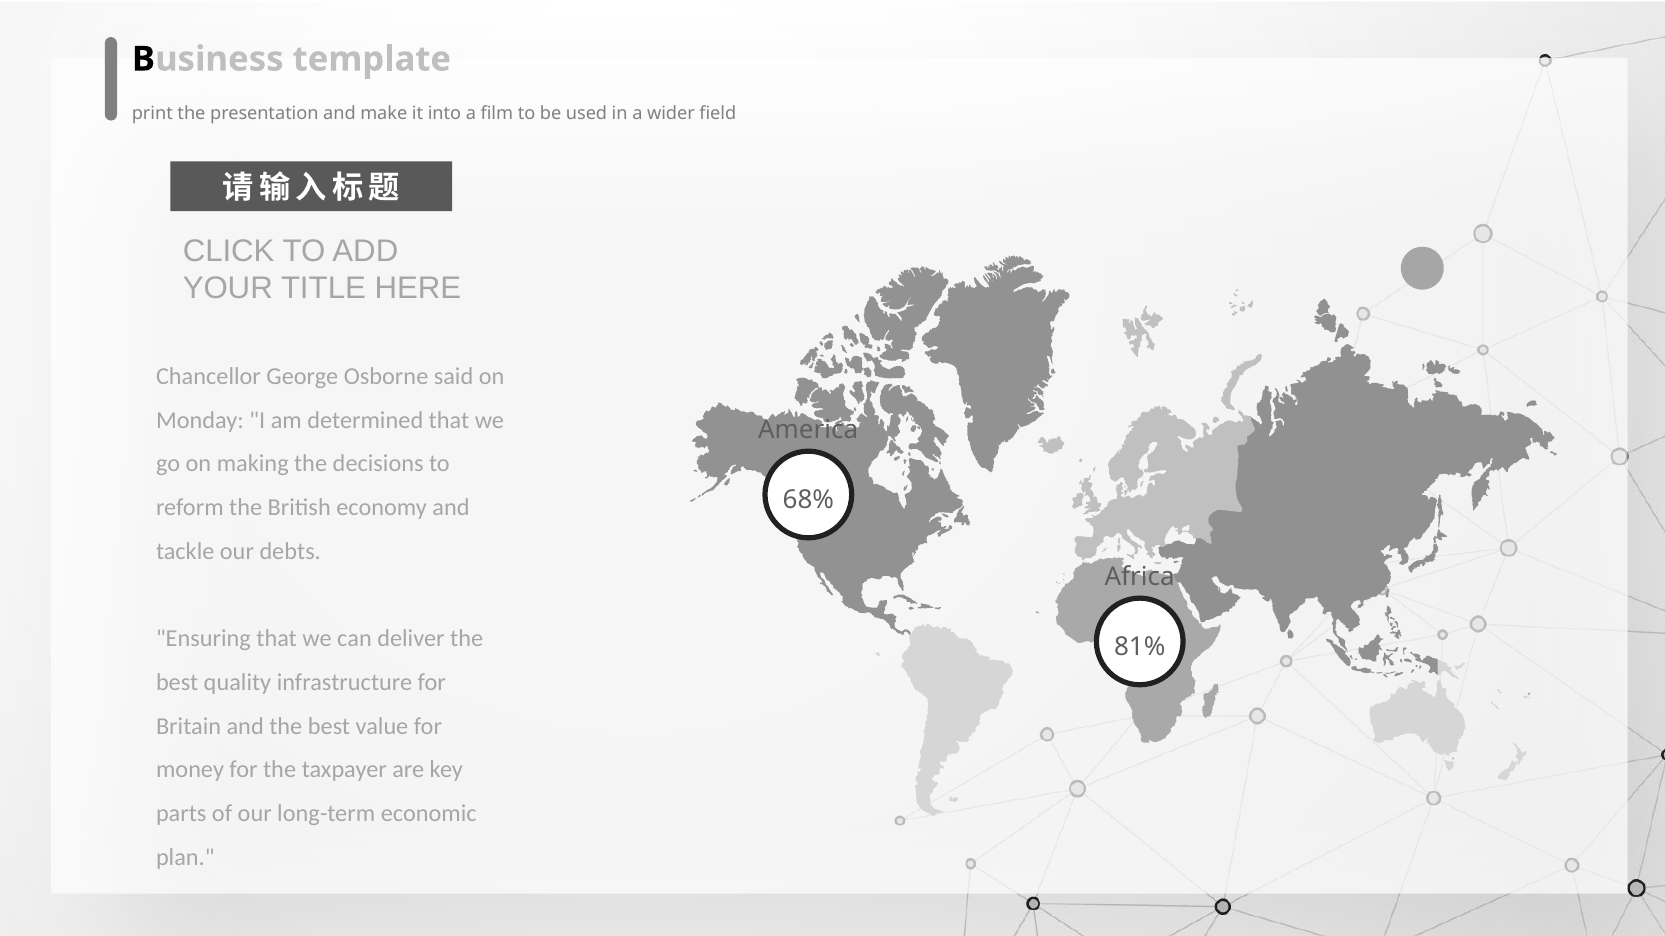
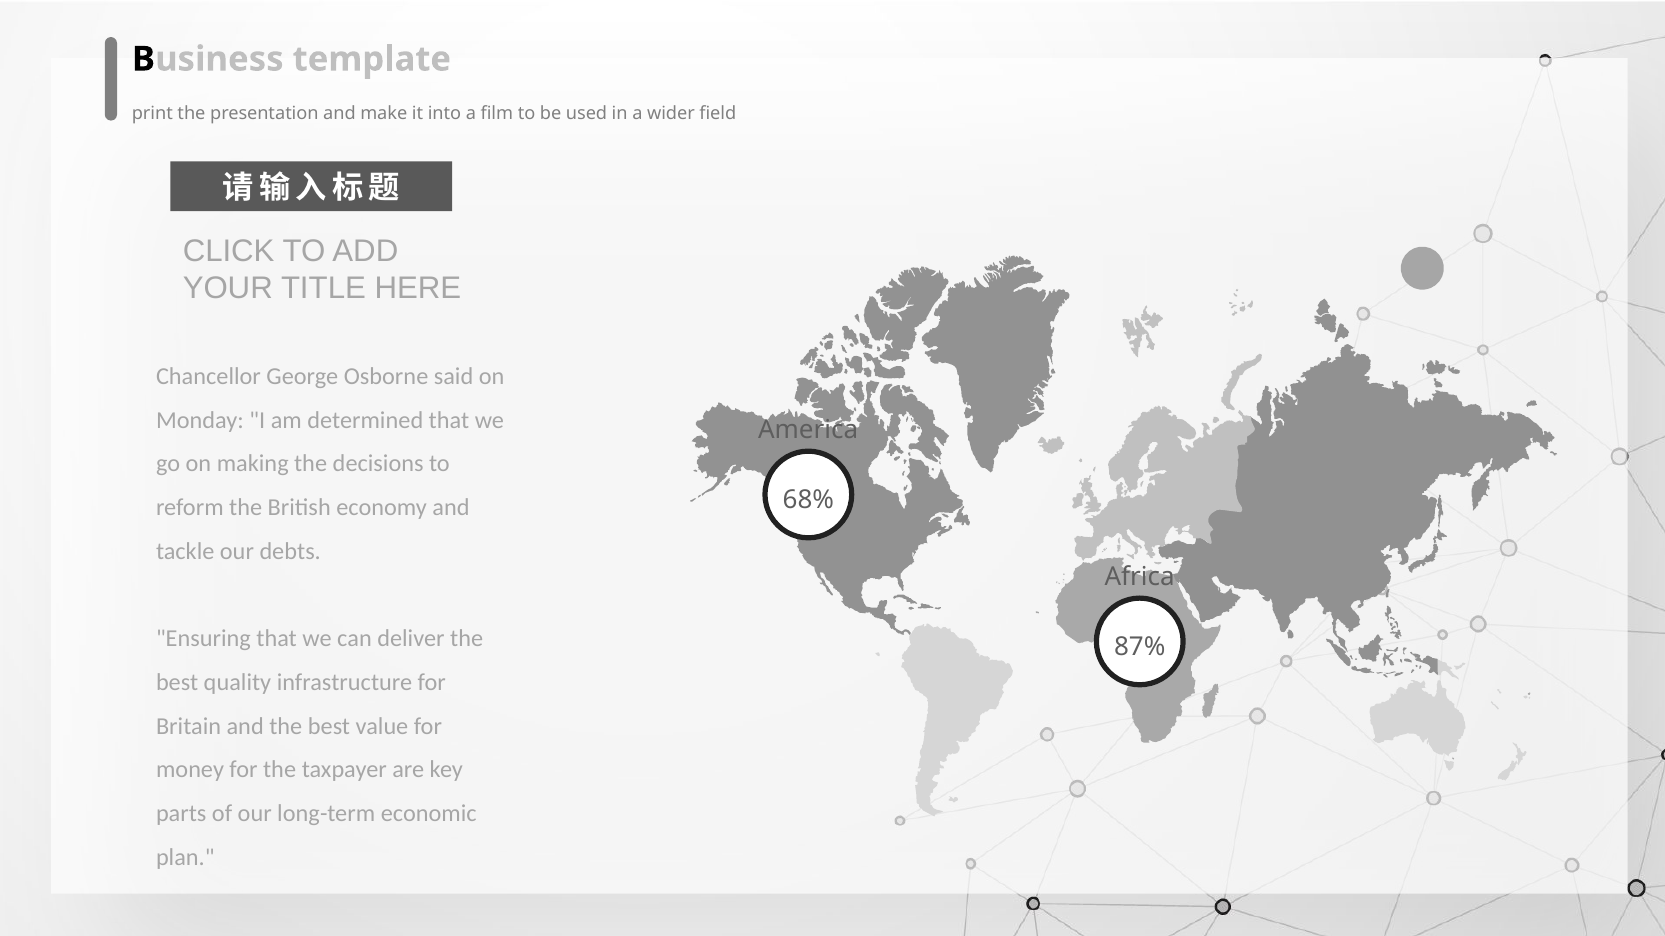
81%: 81% -> 87%
